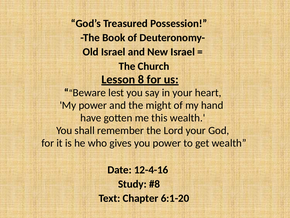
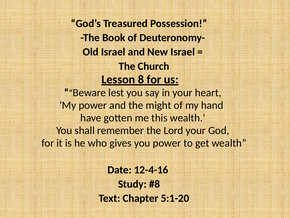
6:1-20: 6:1-20 -> 5:1-20
